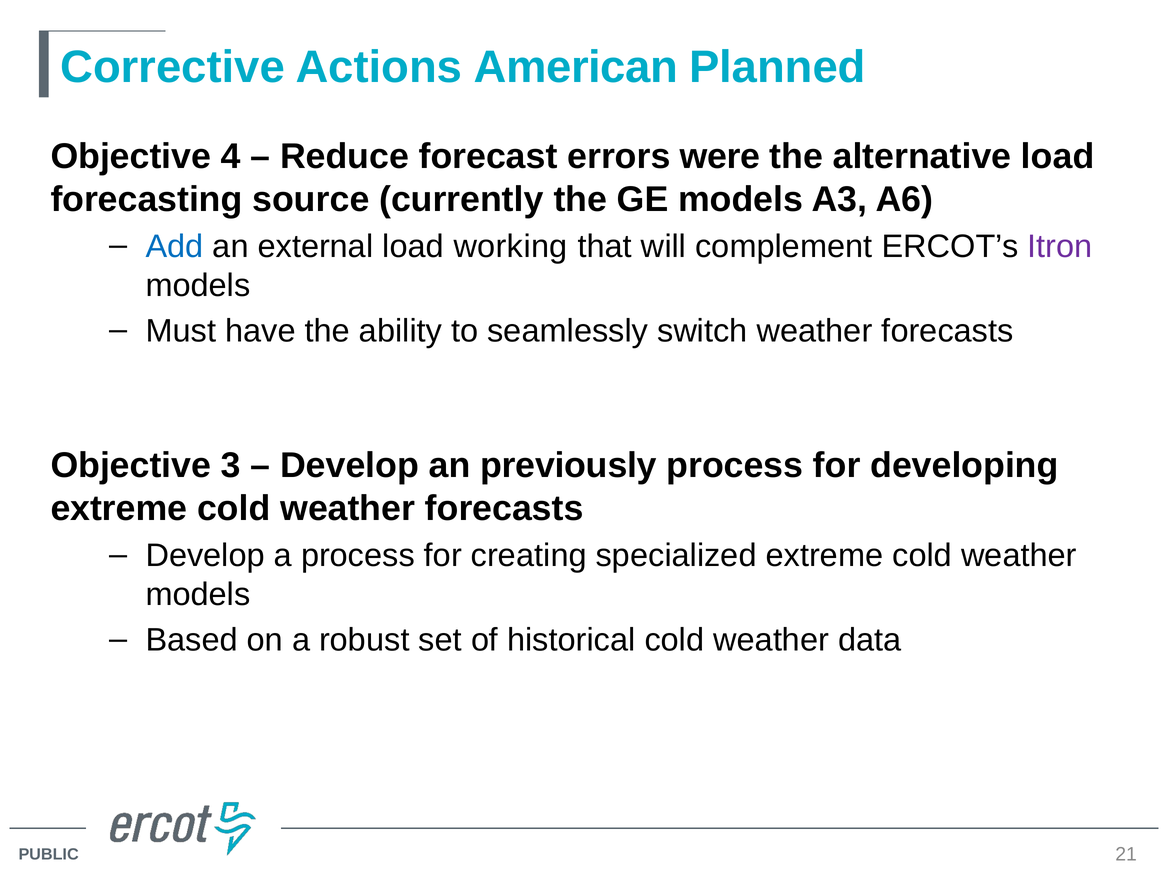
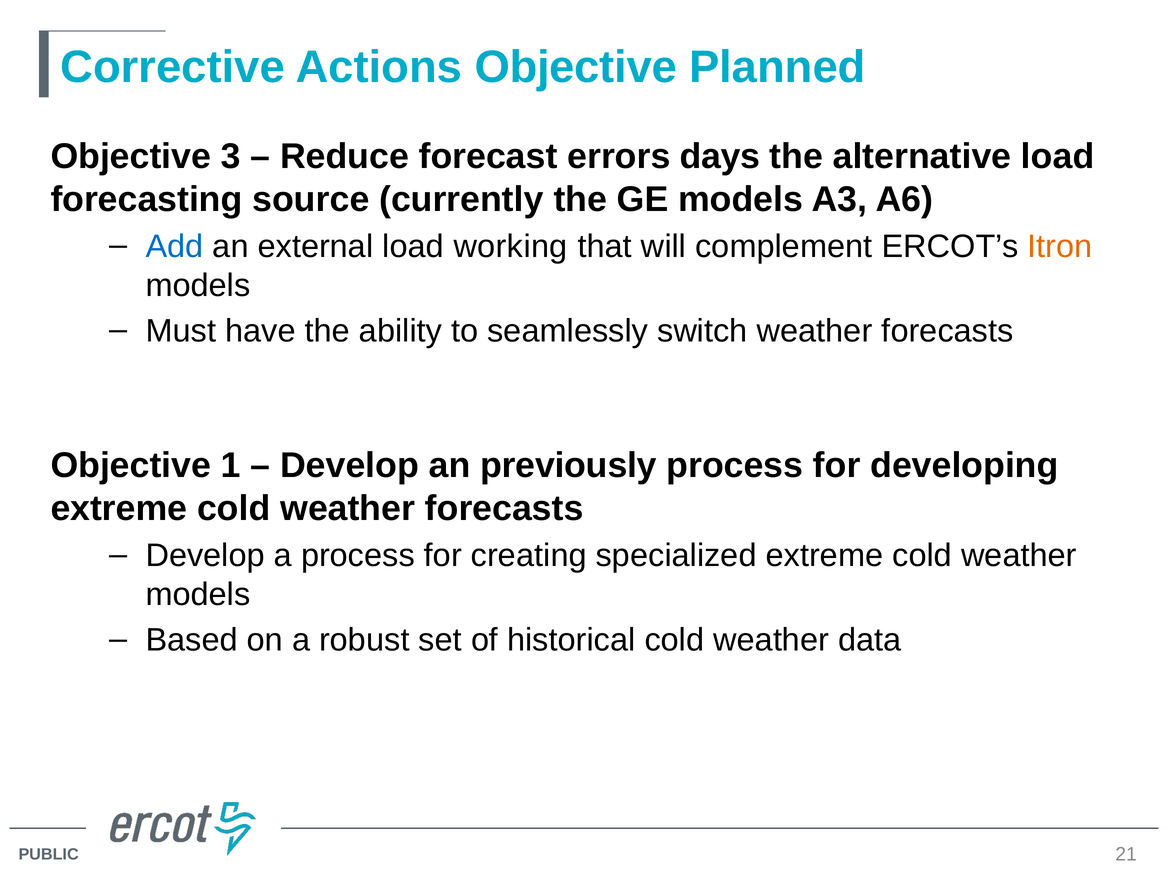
Actions American: American -> Objective
4: 4 -> 3
were: were -> days
Itron colour: purple -> orange
3: 3 -> 1
